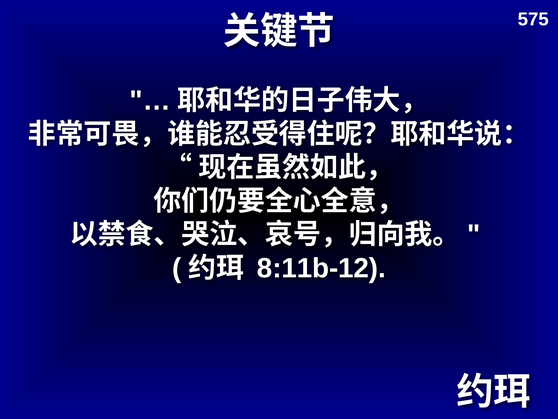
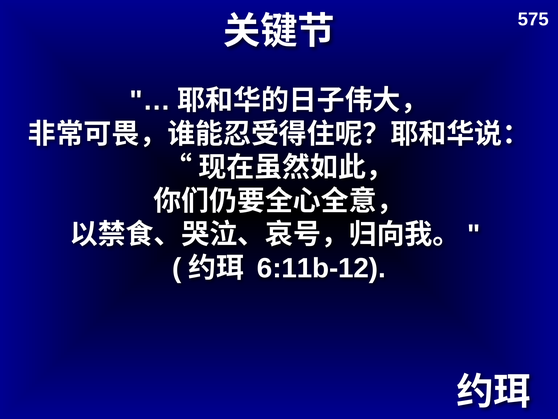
8:11b-12: 8:11b-12 -> 6:11b-12
